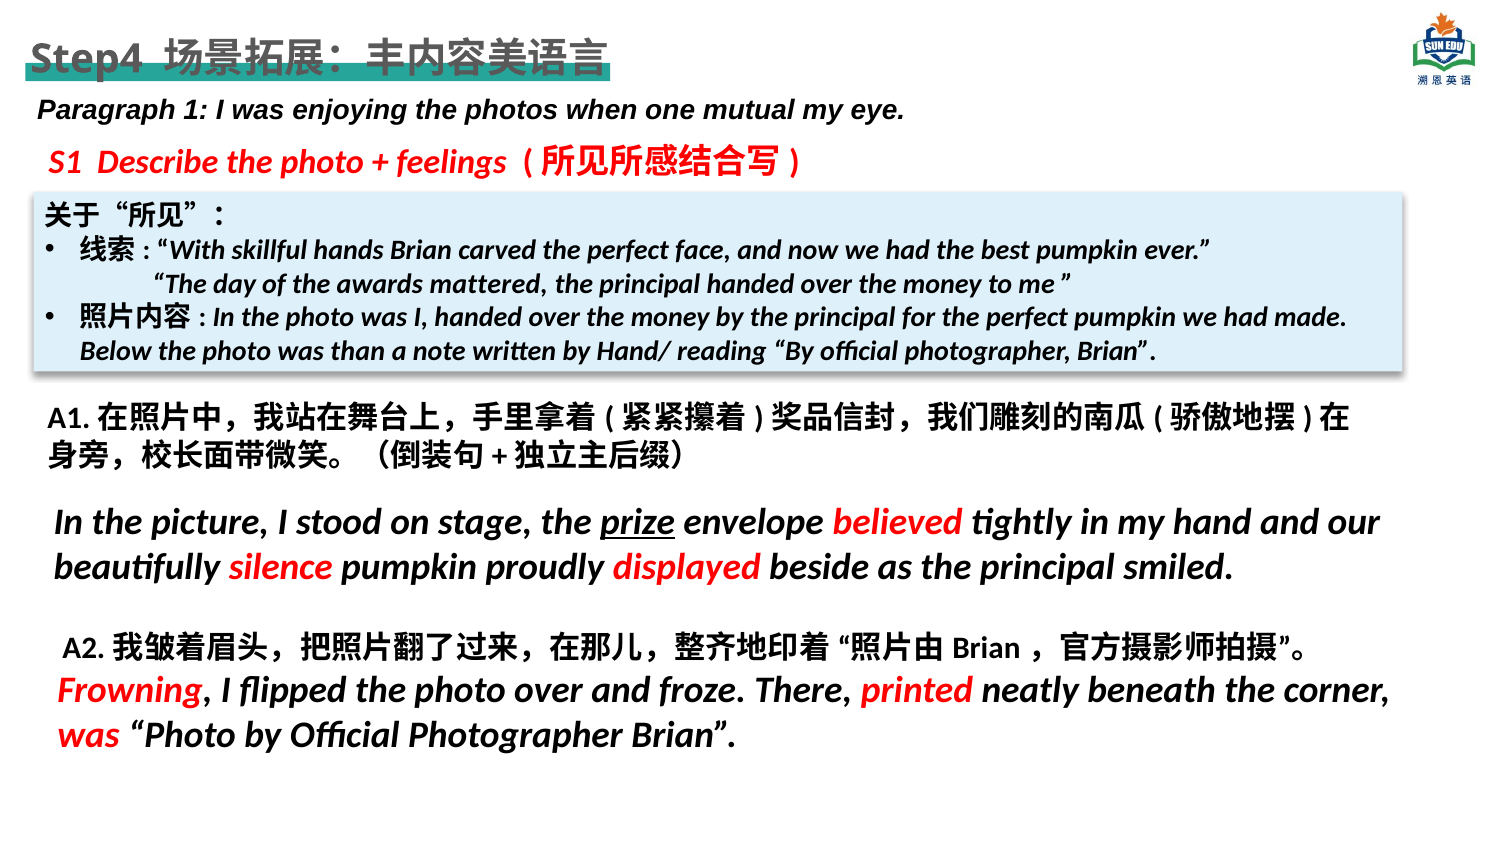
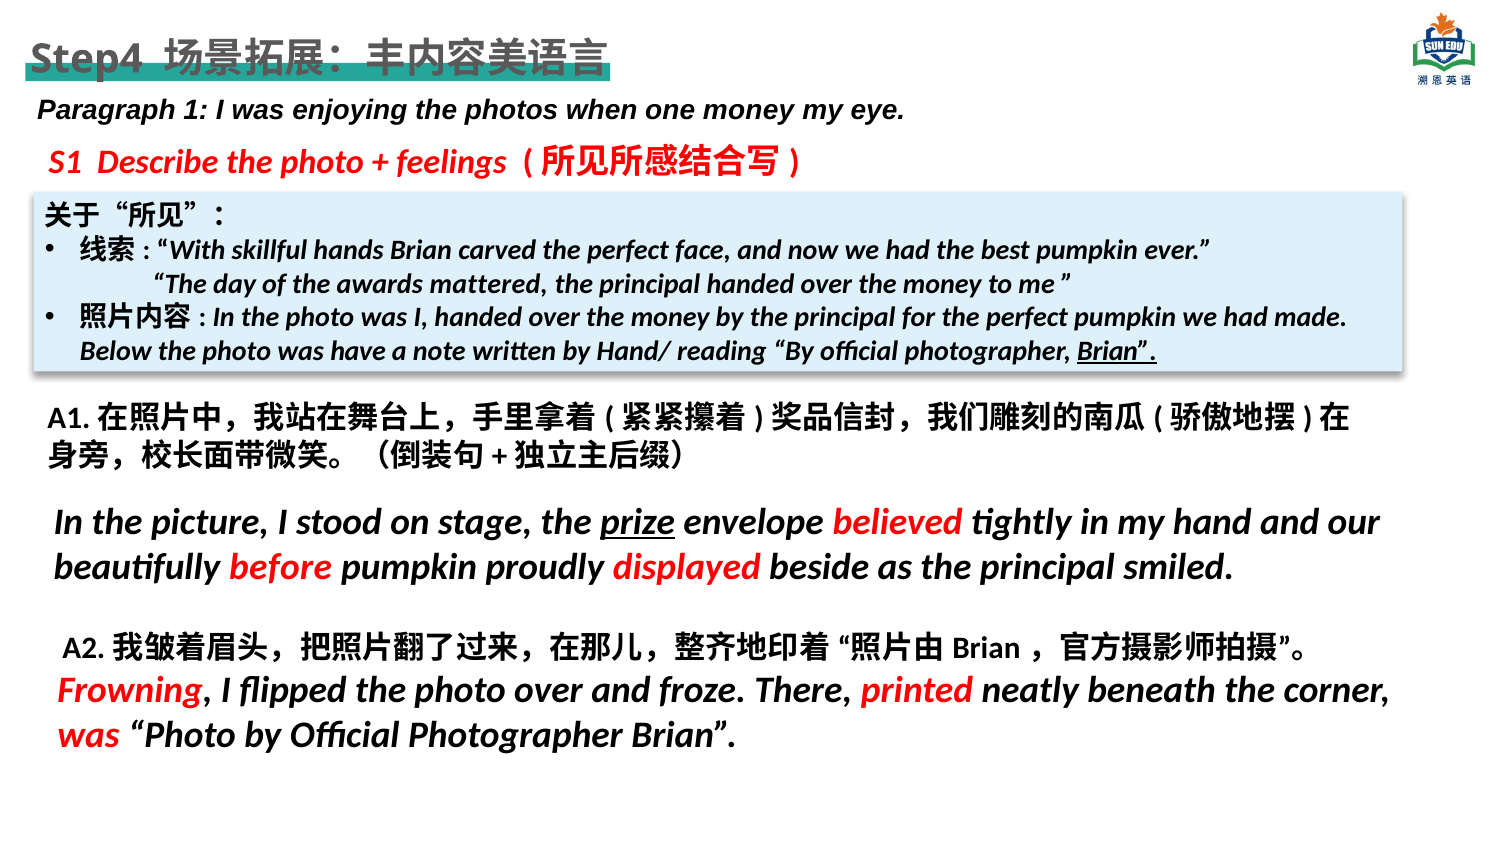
one mutual: mutual -> money
than: than -> have
Brian at (1117, 351) underline: none -> present
silence: silence -> before
